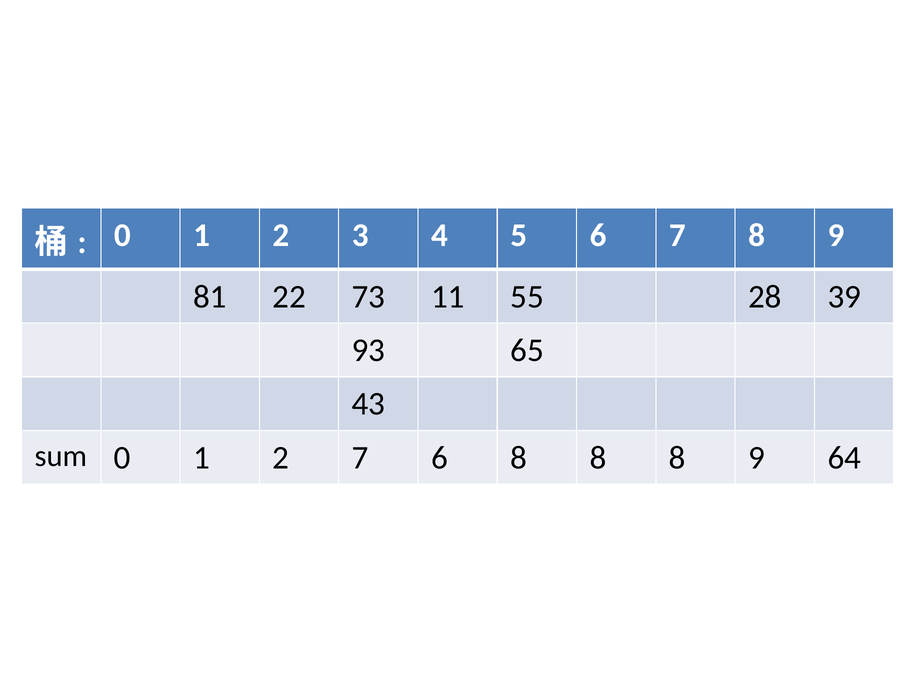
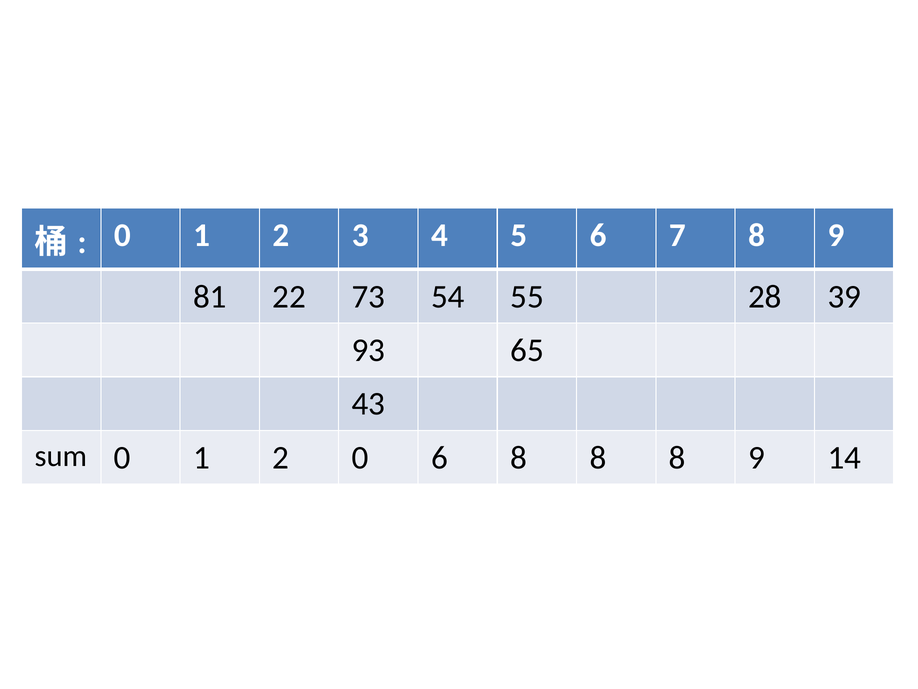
11: 11 -> 54
2 7: 7 -> 0
64: 64 -> 14
